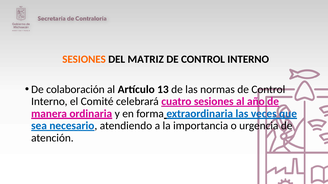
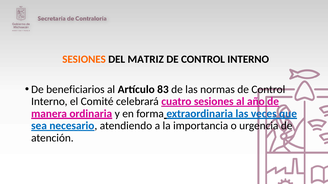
colaboración: colaboración -> beneficiarios
13: 13 -> 83
